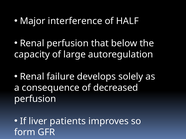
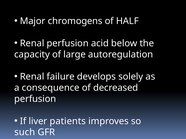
interference: interference -> chromogens
that: that -> acid
form: form -> such
